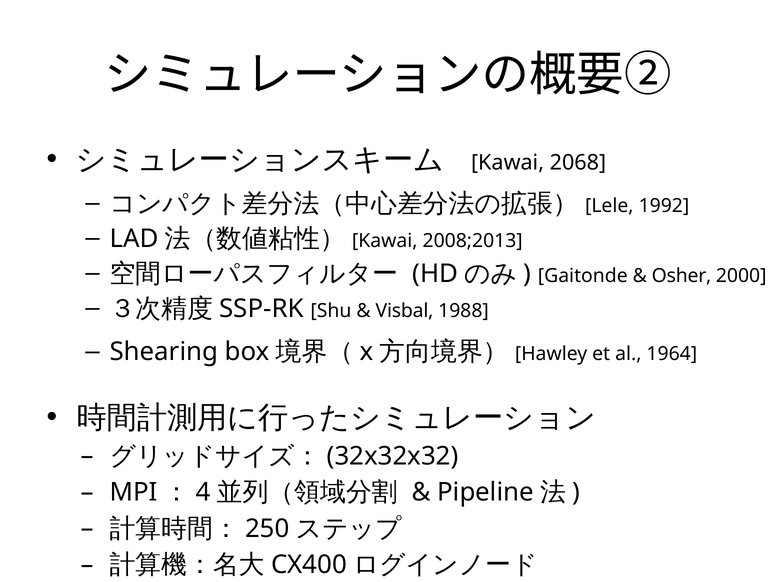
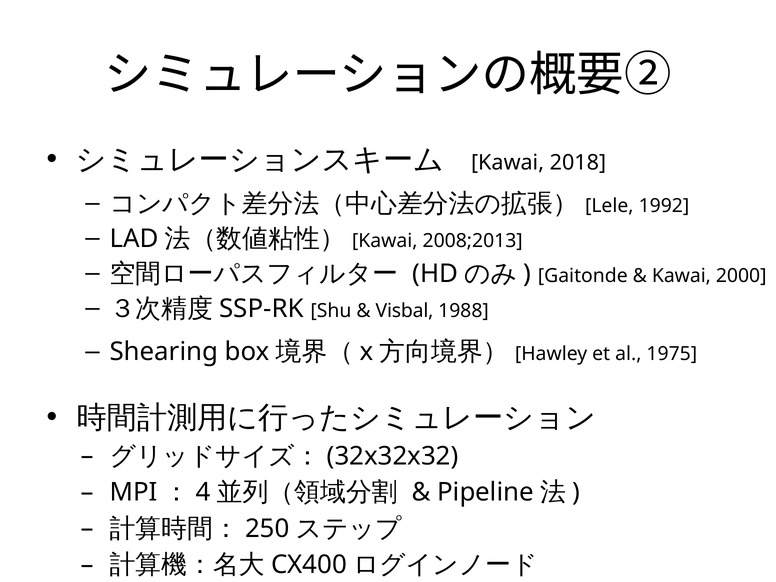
2068: 2068 -> 2018
Osher at (682, 276): Osher -> Kawai
1964: 1964 -> 1975
